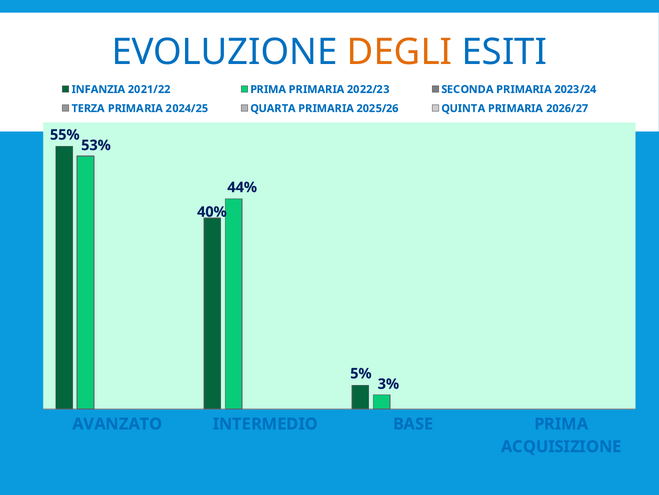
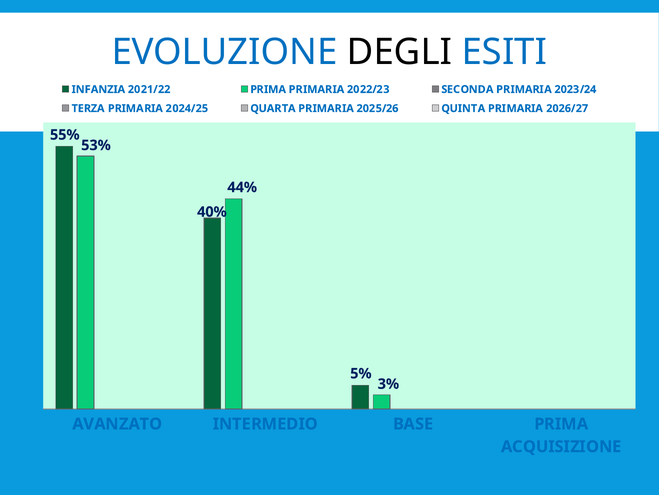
DEGLI colour: orange -> black
